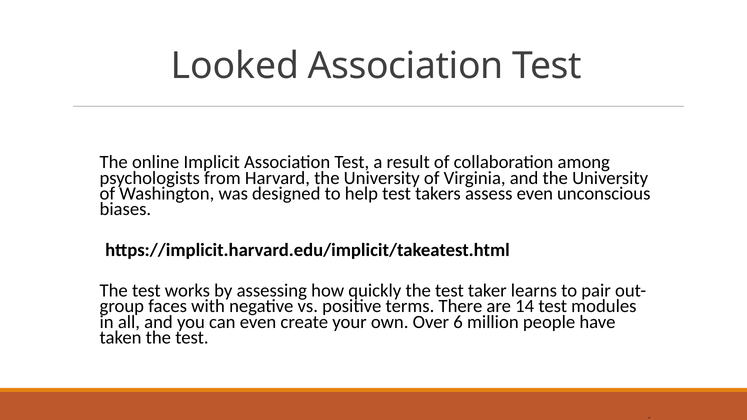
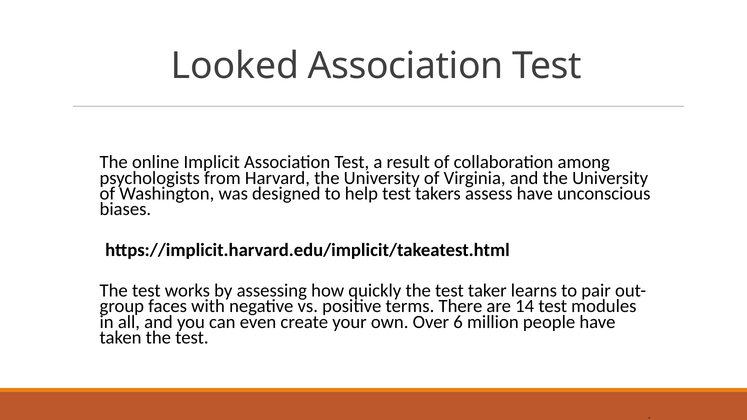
assess even: even -> have
